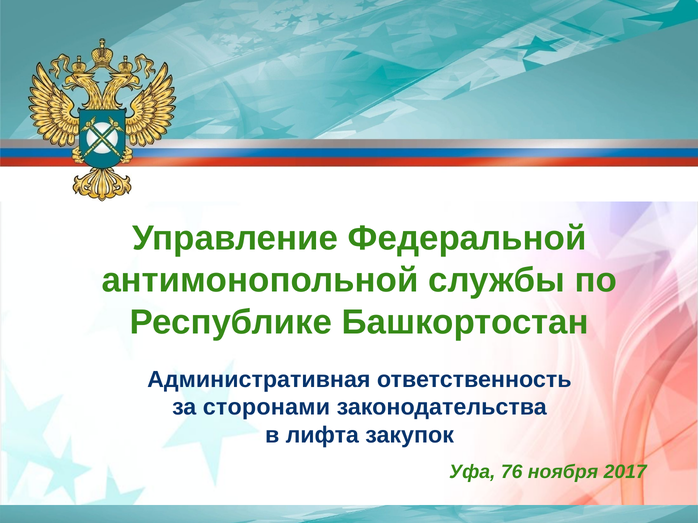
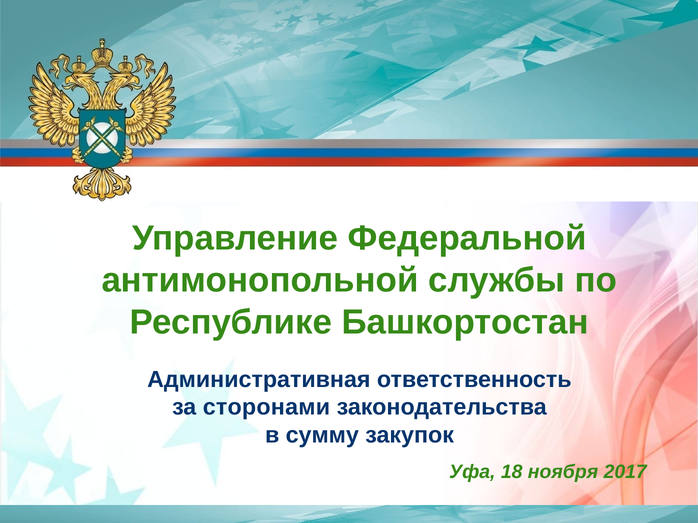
лифта: лифта -> сумму
76: 76 -> 18
